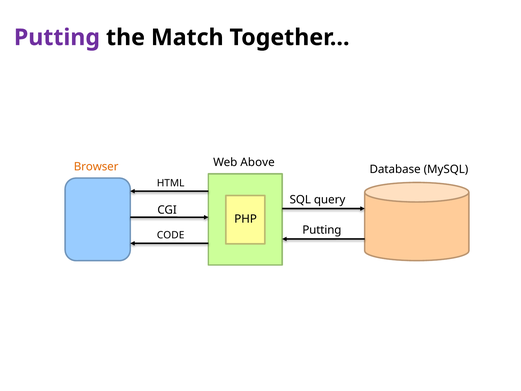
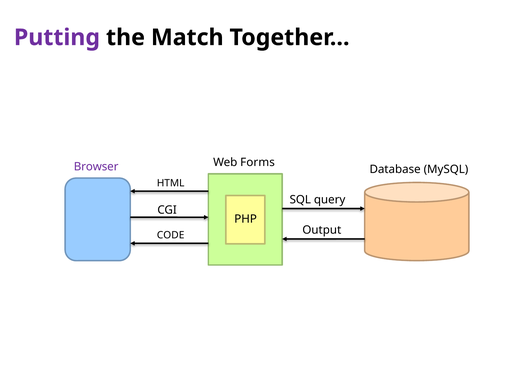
Above: Above -> Forms
Browser colour: orange -> purple
Putting at (322, 230): Putting -> Output
